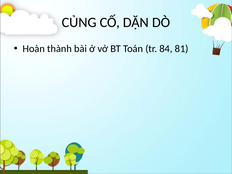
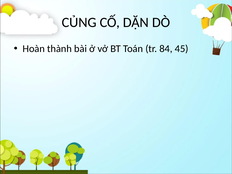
81: 81 -> 45
